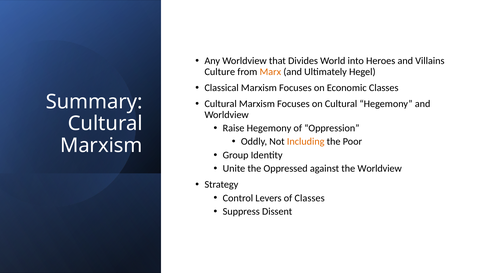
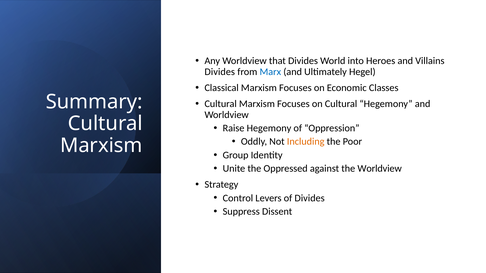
Culture at (220, 72): Culture -> Divides
Marx colour: orange -> blue
of Classes: Classes -> Divides
